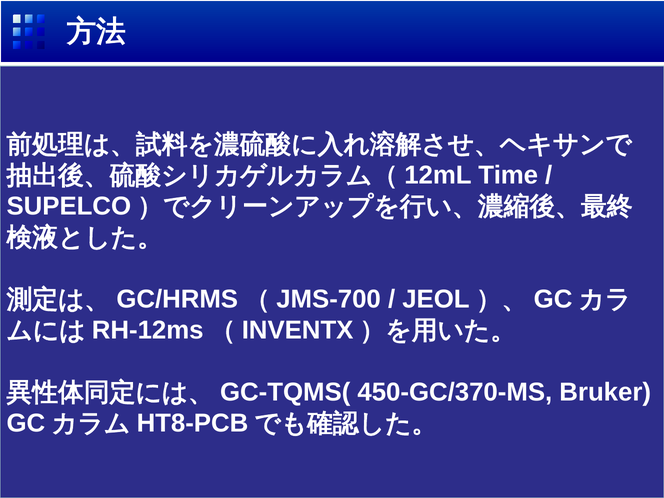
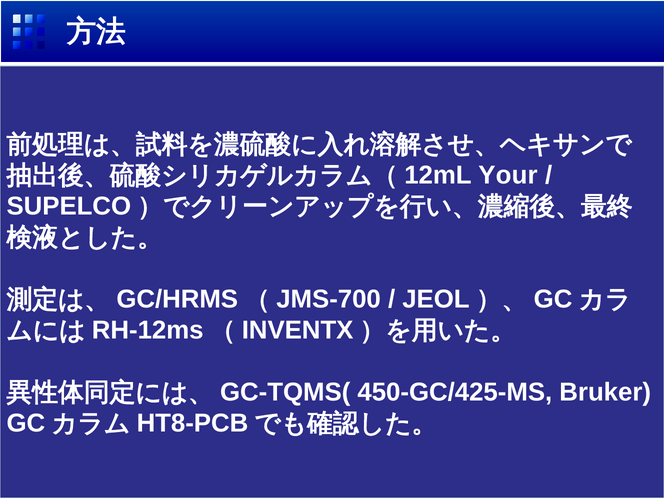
Time: Time -> Your
450-GC/370-MS: 450-GC/370-MS -> 450-GC/425-MS
